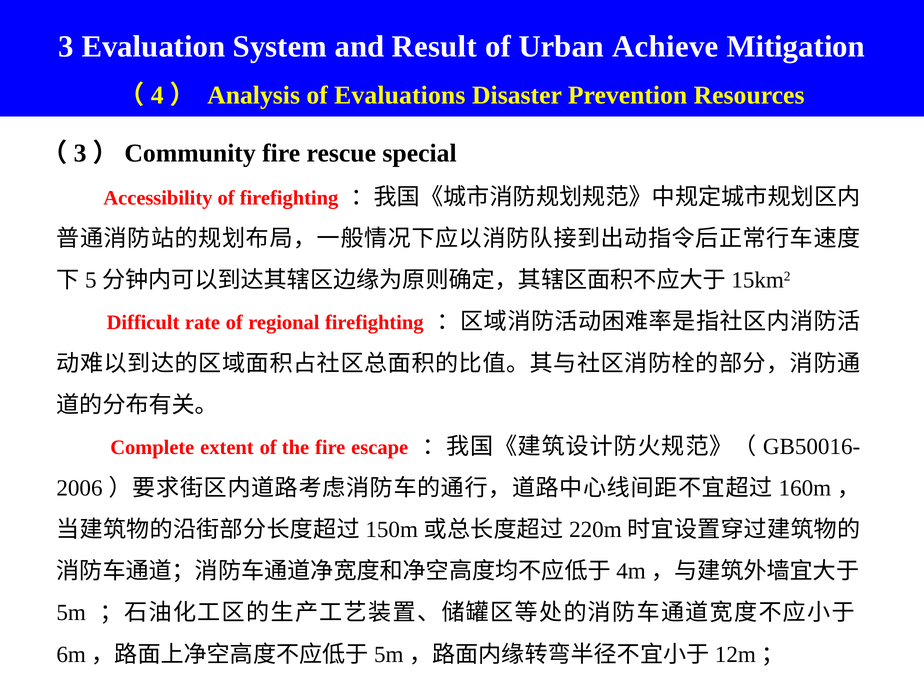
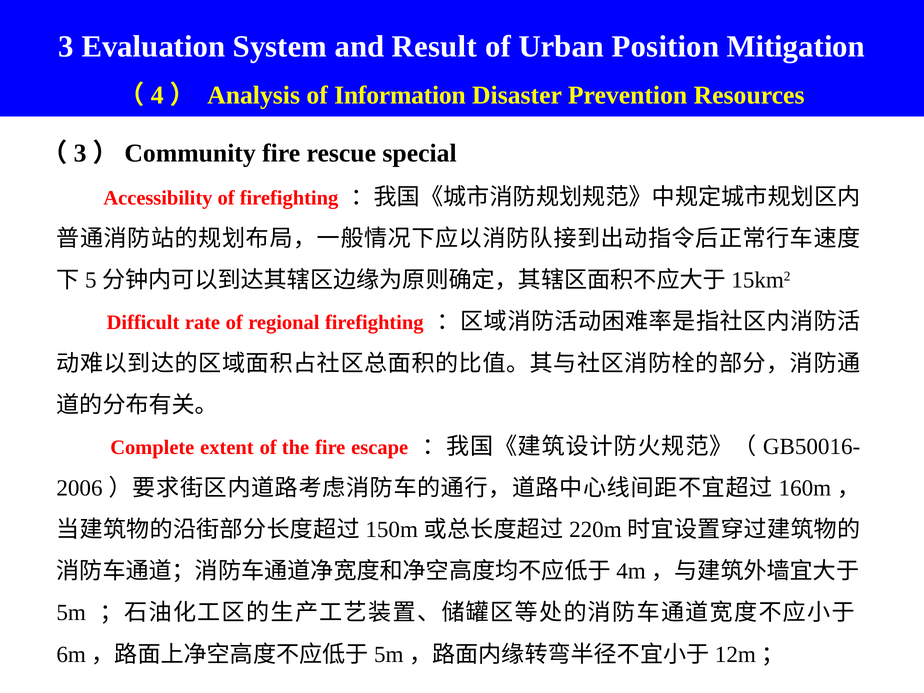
Achieve: Achieve -> Position
Evaluations: Evaluations -> Information
